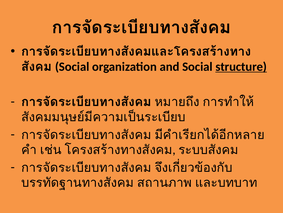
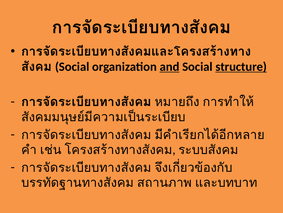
and underline: none -> present
